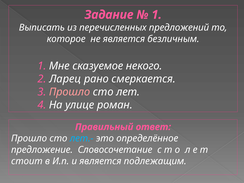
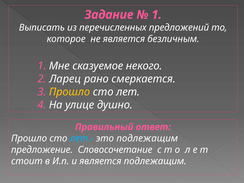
Прошло at (70, 92) colour: pink -> yellow
роман: роман -> душно
это определённое: определённое -> подлежащим
